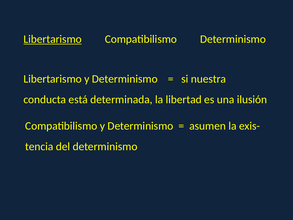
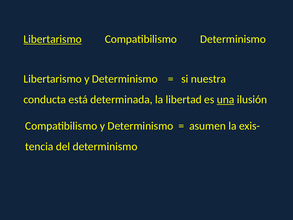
una underline: none -> present
